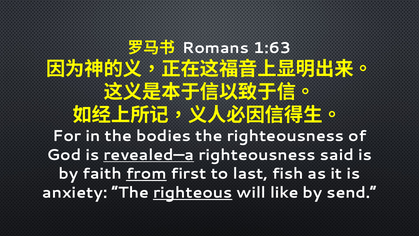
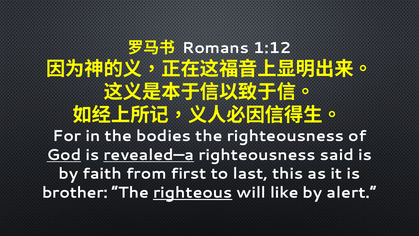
1:63: 1:63 -> 1:12
God underline: none -> present
from underline: present -> none
fish: fish -> this
anxiety: anxiety -> brother
send: send -> alert
